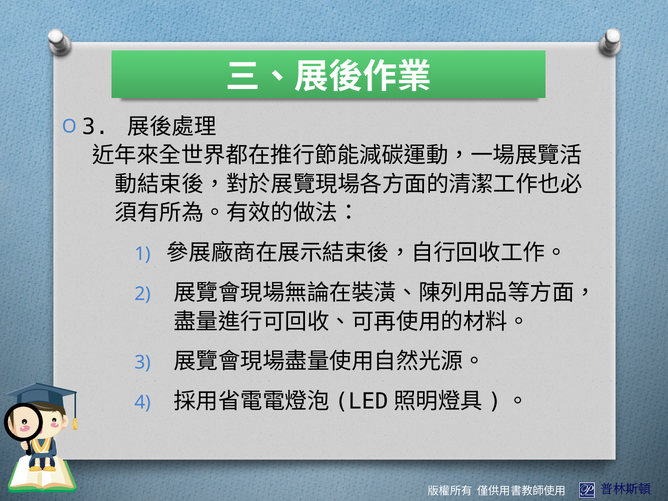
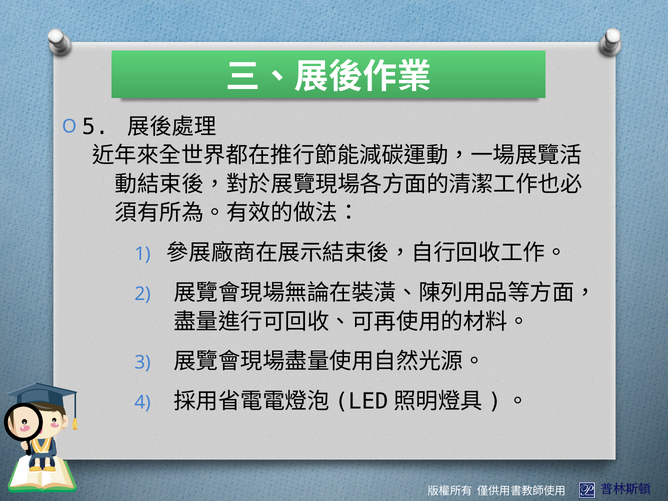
3 at (95, 127): 3 -> 5
